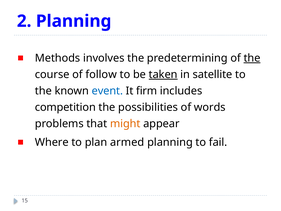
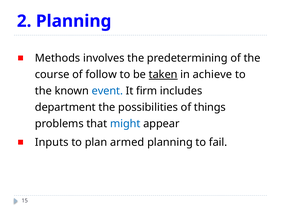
the at (252, 58) underline: present -> none
satellite: satellite -> achieve
competition: competition -> department
words: words -> things
might colour: orange -> blue
Where: Where -> Inputs
